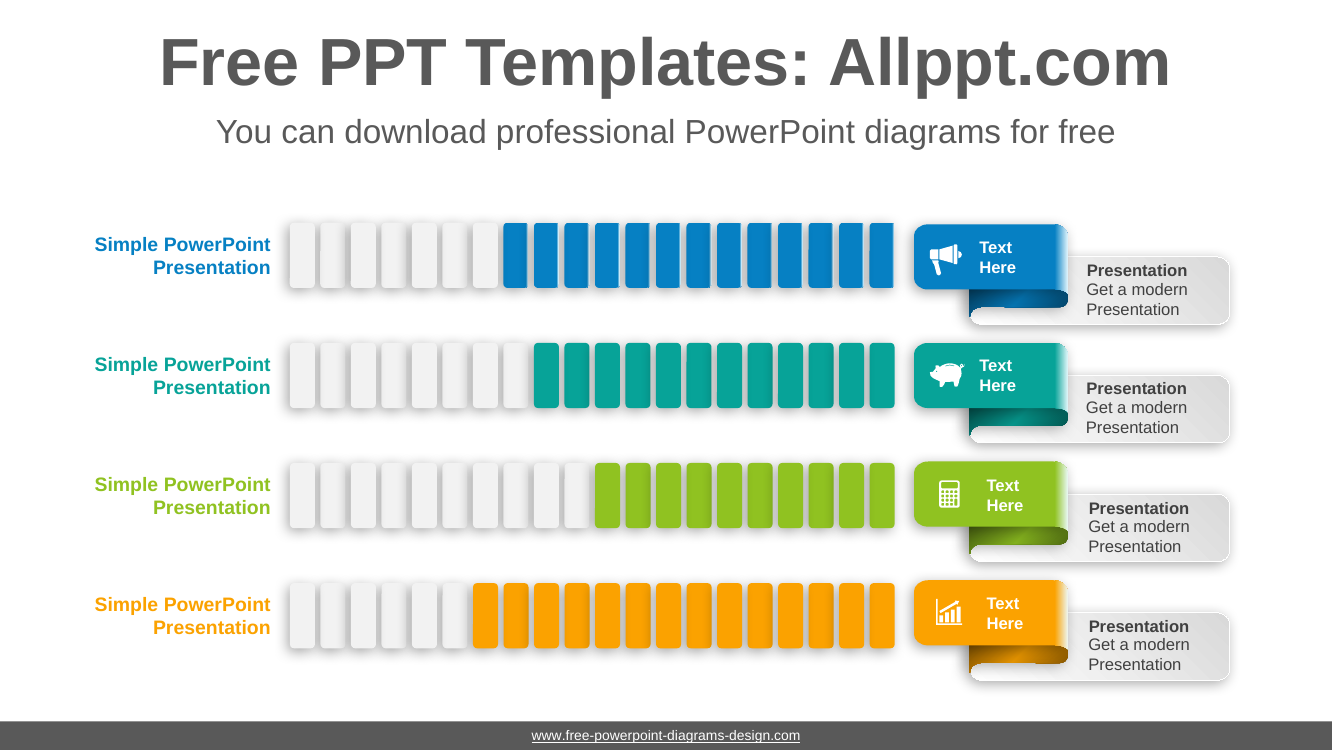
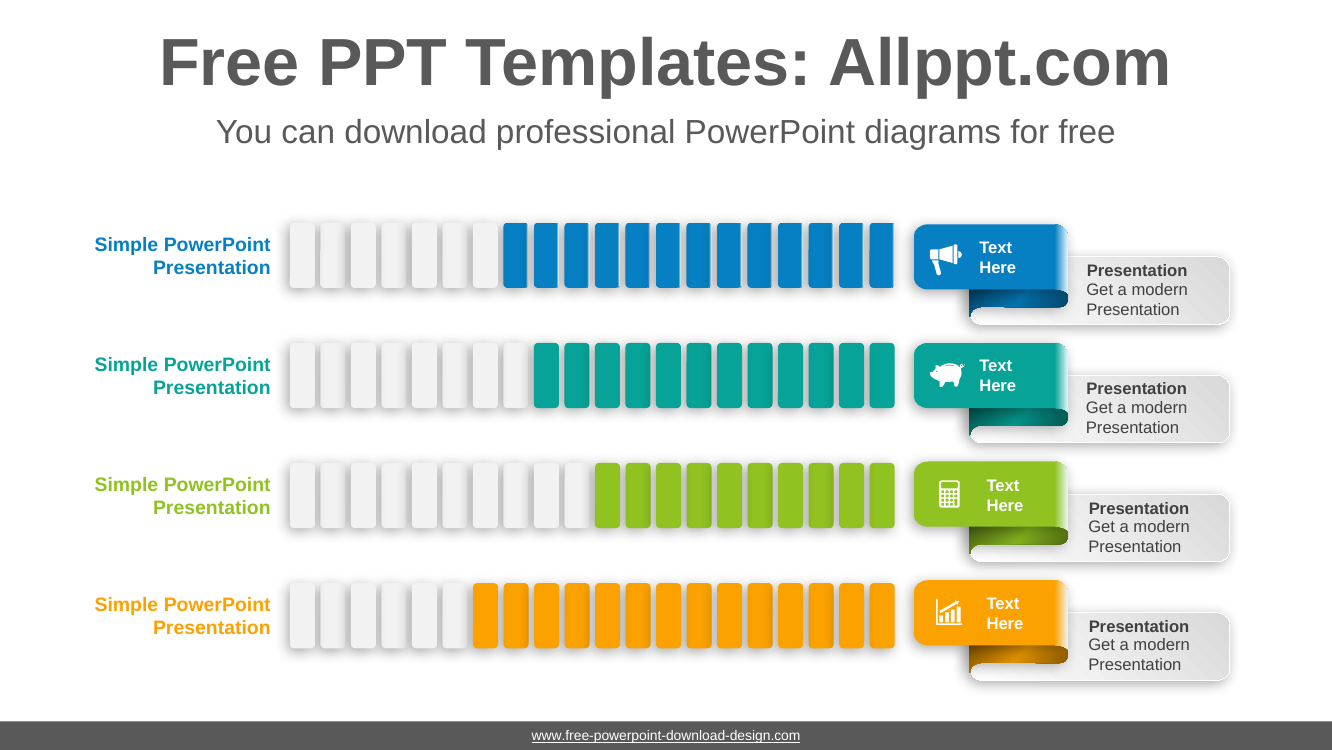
www.free-powerpoint-diagrams-design.com: www.free-powerpoint-diagrams-design.com -> www.free-powerpoint-download-design.com
